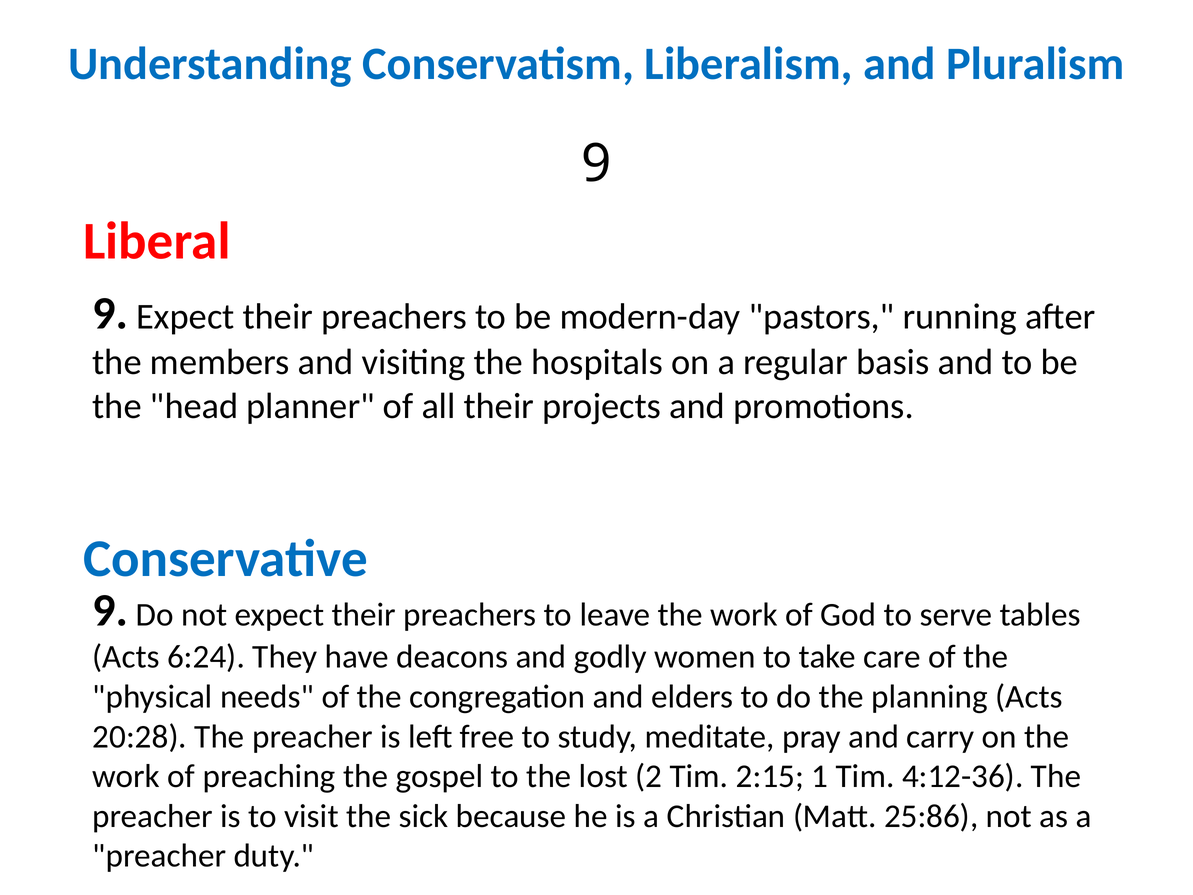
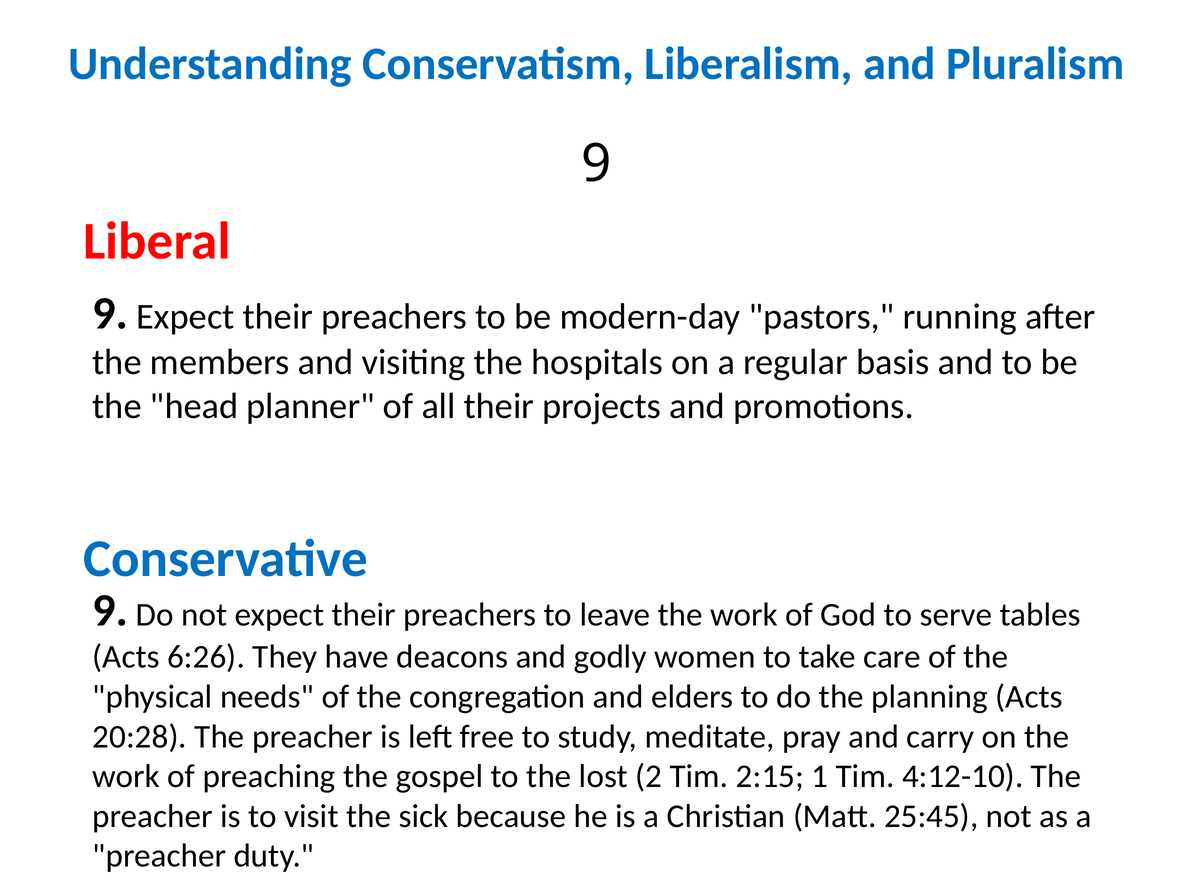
6:24: 6:24 -> 6:26
4:12-36: 4:12-36 -> 4:12-10
25:86: 25:86 -> 25:45
